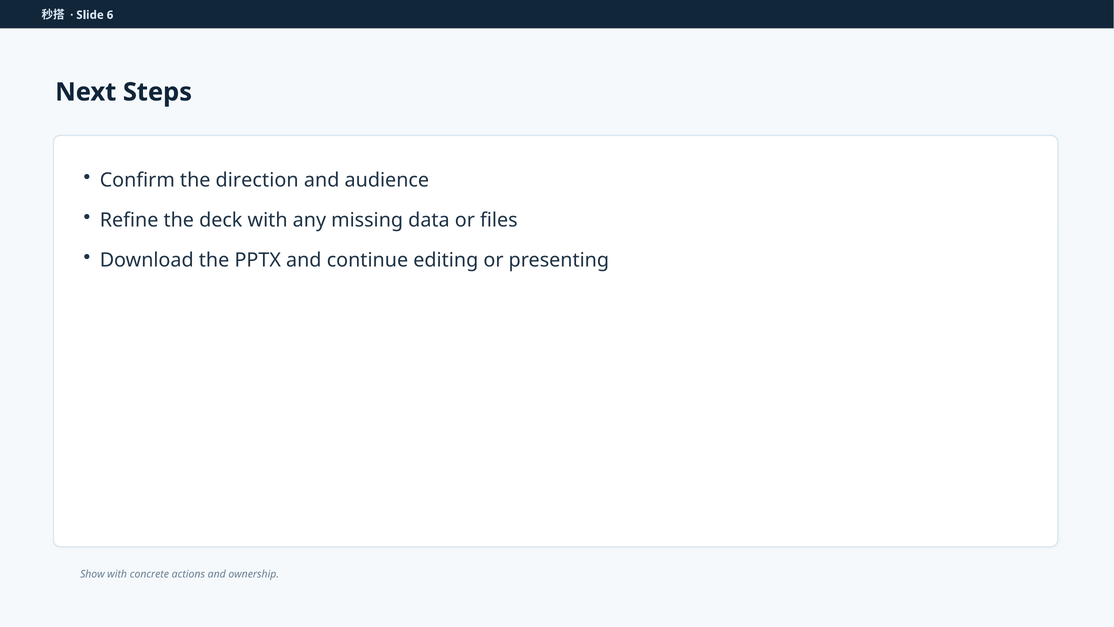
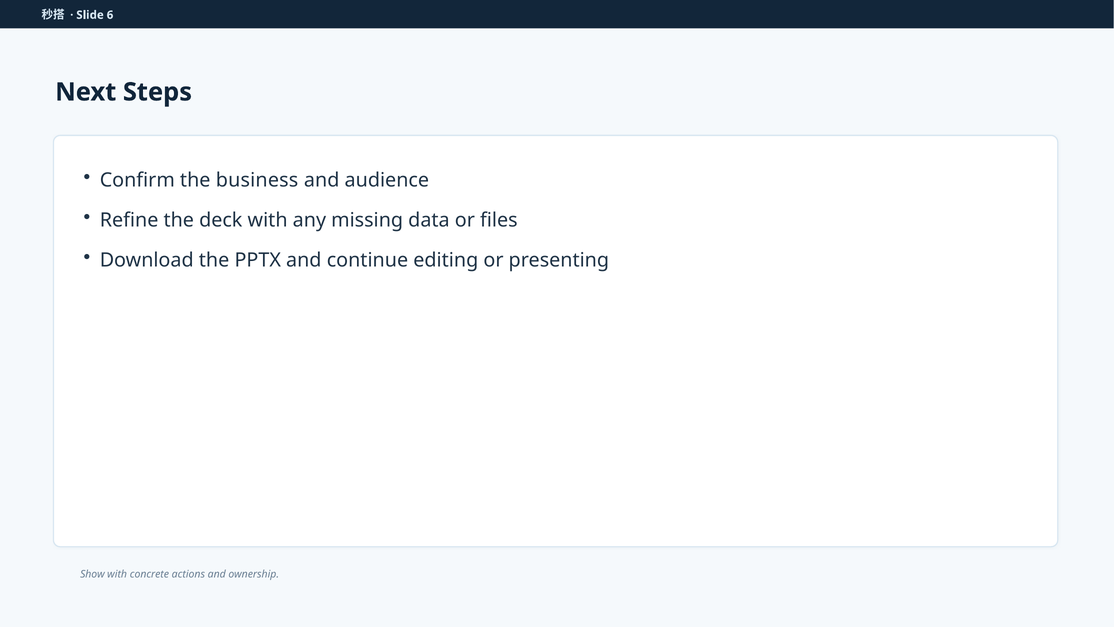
direction: direction -> business
